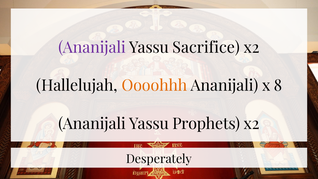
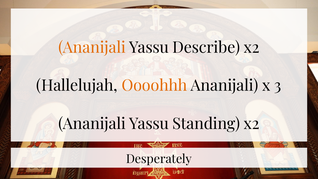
Ananijali at (92, 47) colour: purple -> orange
Sacrifice: Sacrifice -> Describe
8: 8 -> 3
Prophets: Prophets -> Standing
